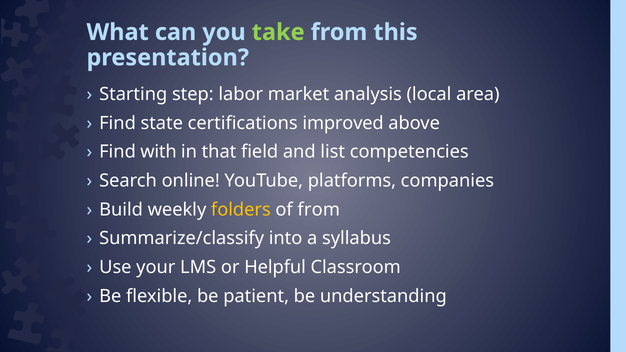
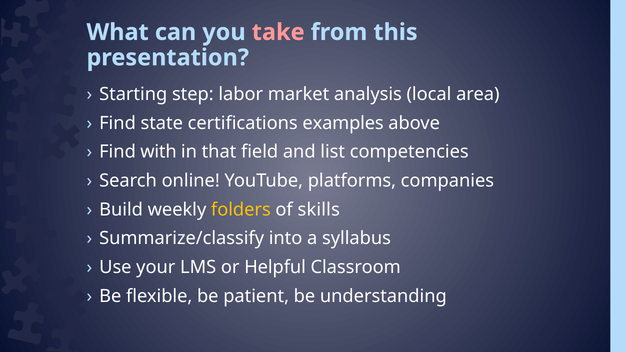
take colour: light green -> pink
improved: improved -> examples
of from: from -> skills
